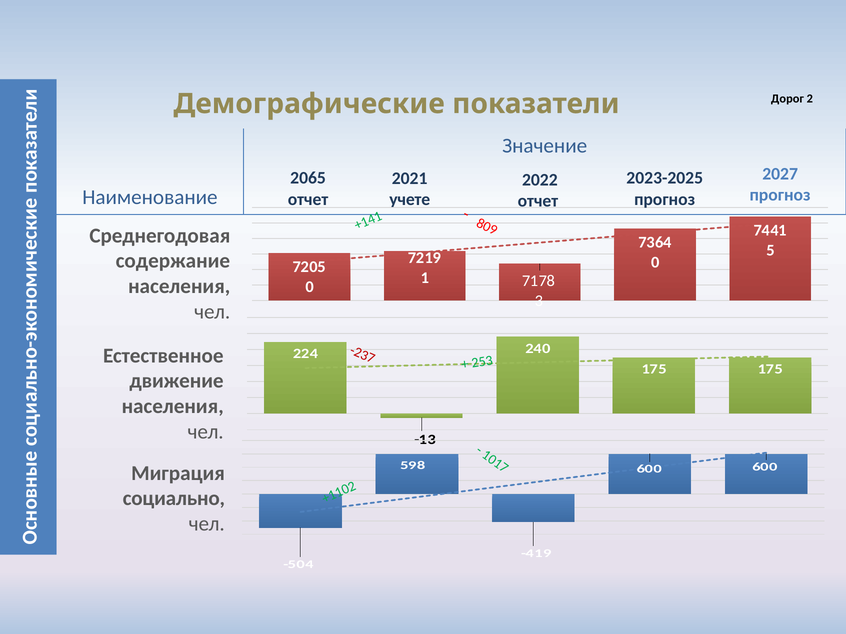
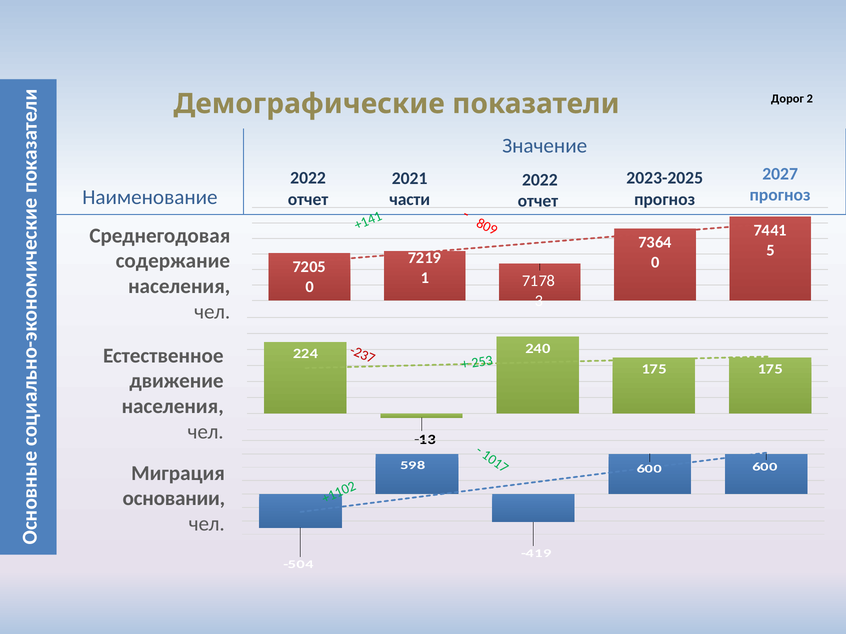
2065 at (308, 178): 2065 -> 2022
учете: учете -> части
социально: социально -> основании
